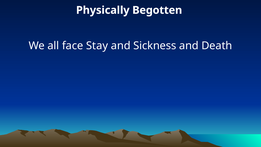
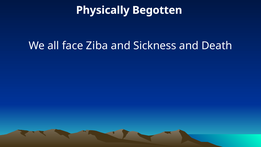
Stay: Stay -> Ziba
